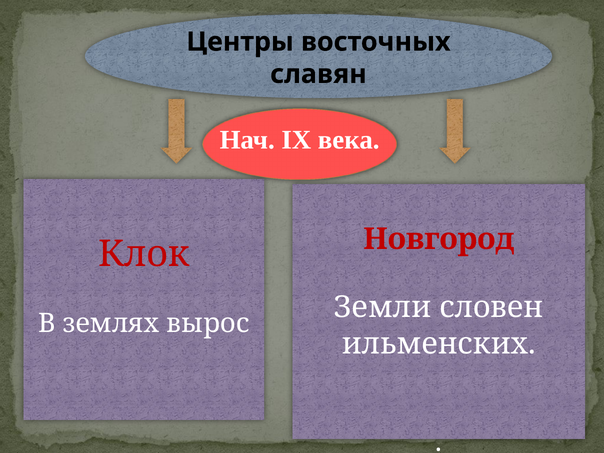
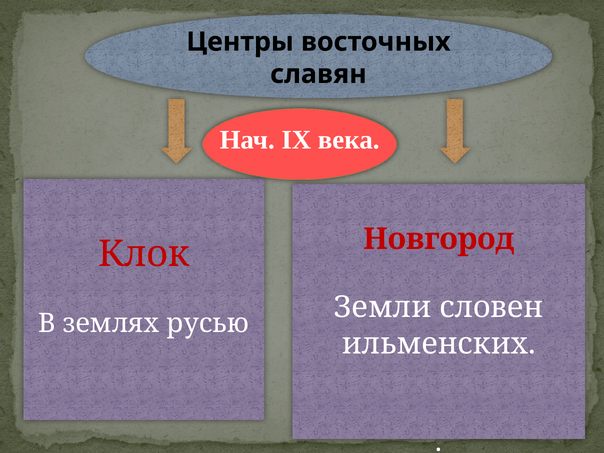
вырос: вырос -> русью
